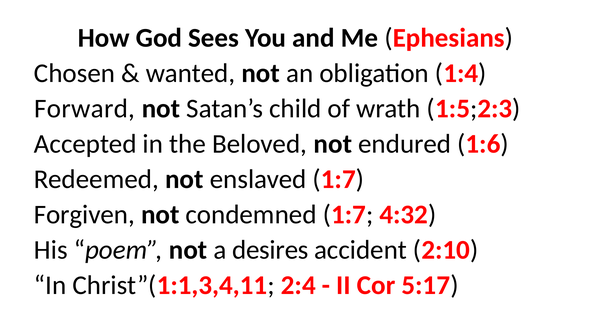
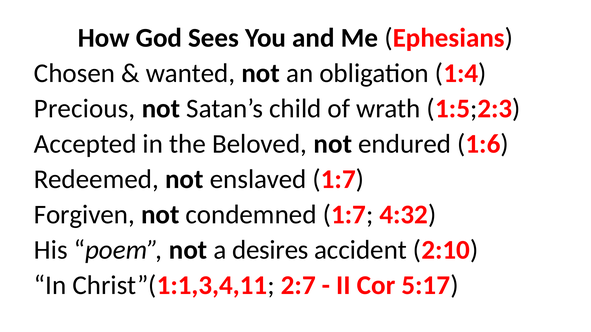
Forward: Forward -> Precious
2:4: 2:4 -> 2:7
